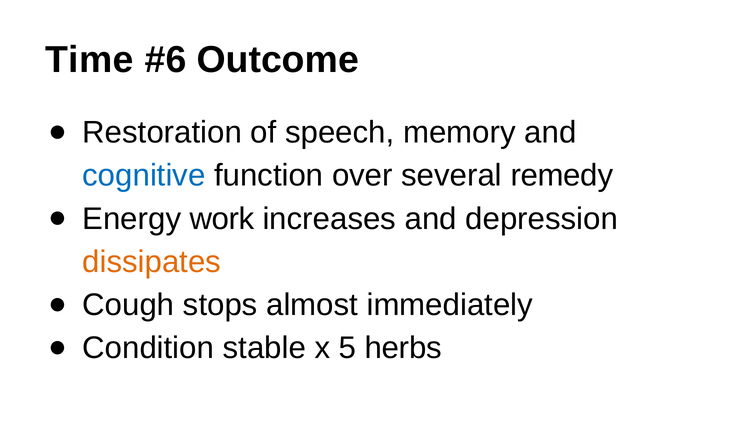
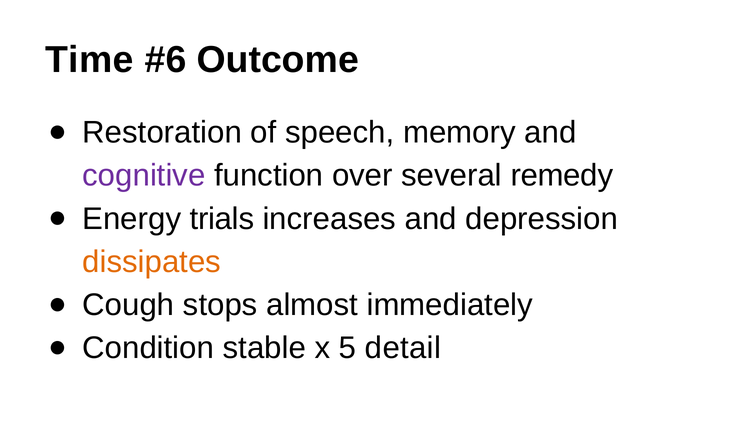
cognitive colour: blue -> purple
work: work -> trials
herbs: herbs -> detail
